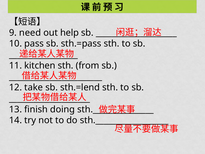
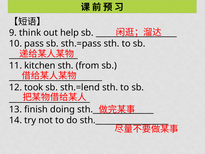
need: need -> think
take: take -> took
